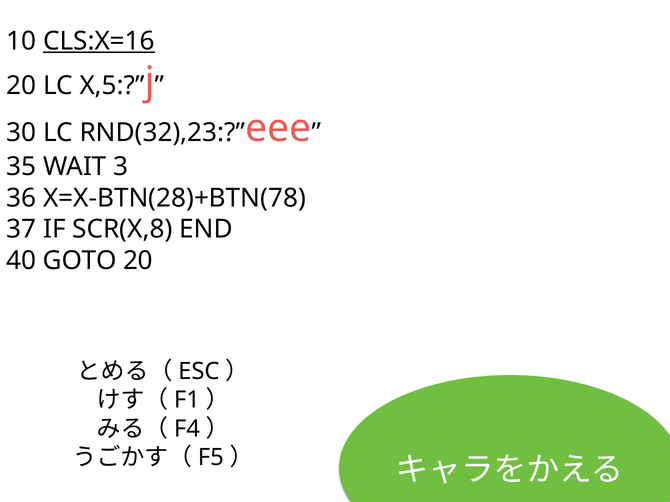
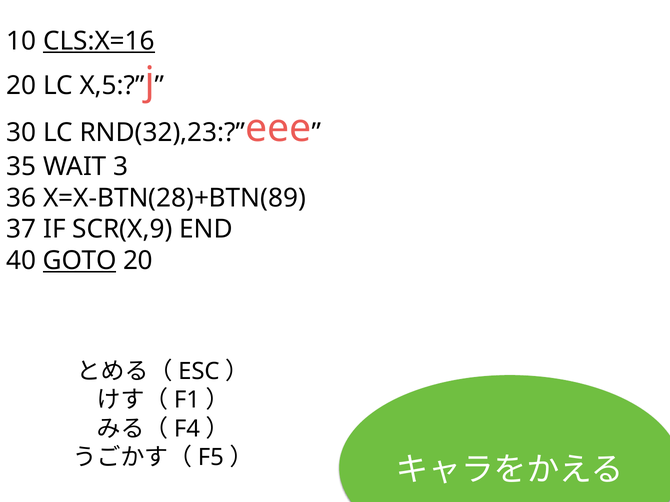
X=X-BTN(28)+BTN(78: X=X-BTN(28)+BTN(78 -> X=X-BTN(28)+BTN(89
SCR(X,8: SCR(X,8 -> SCR(X,9
GOTO underline: none -> present
